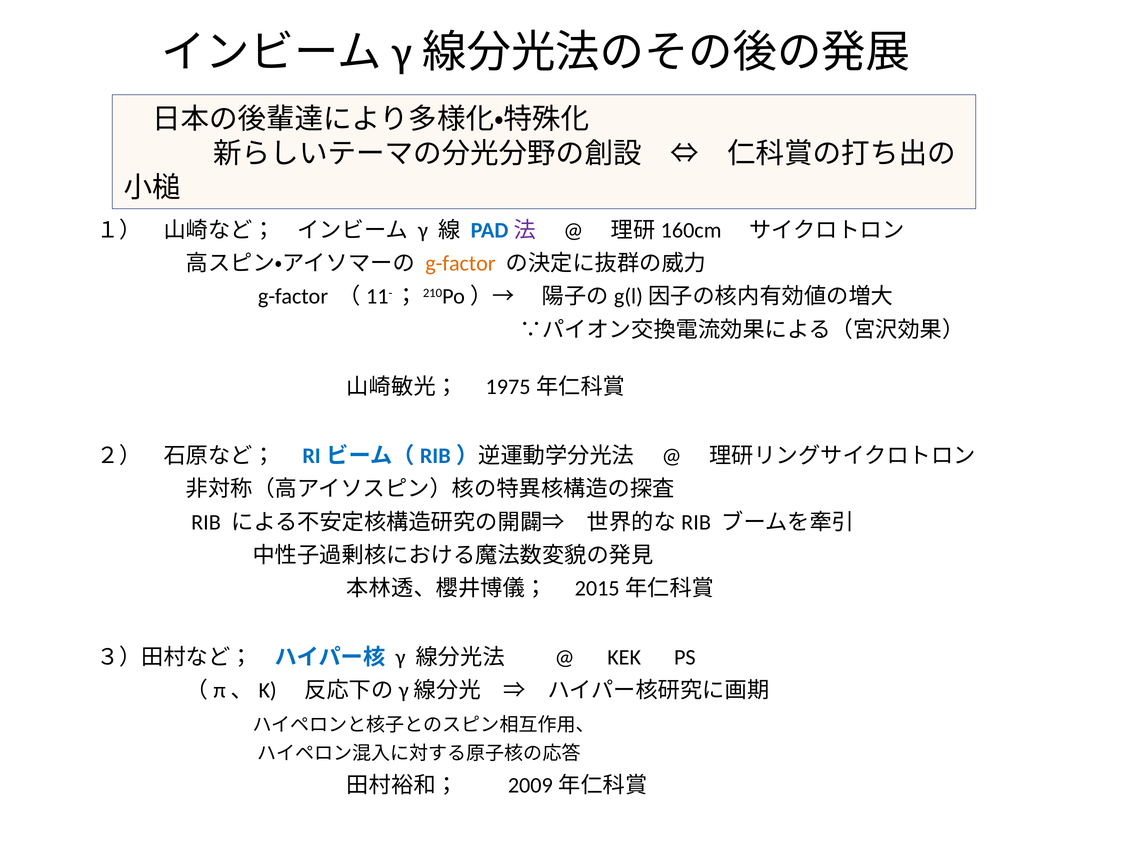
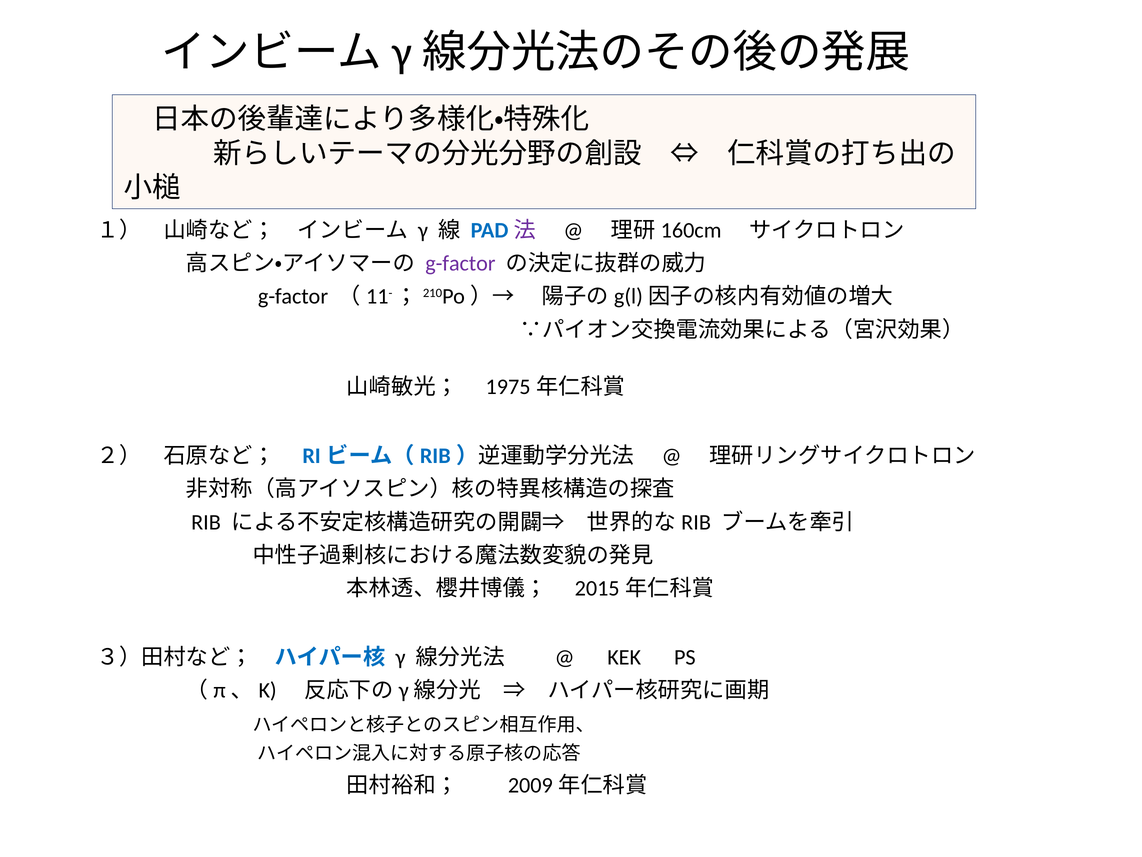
g-factor at (460, 263) colour: orange -> purple
